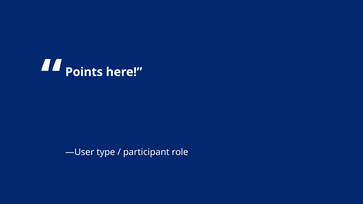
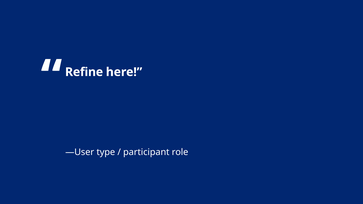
Points: Points -> Refine
